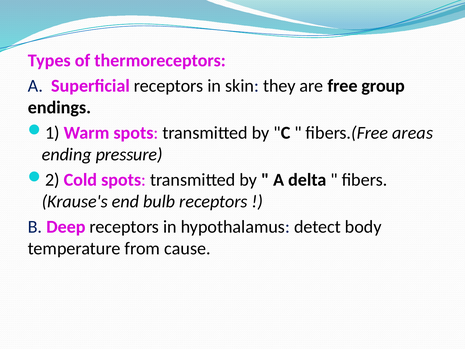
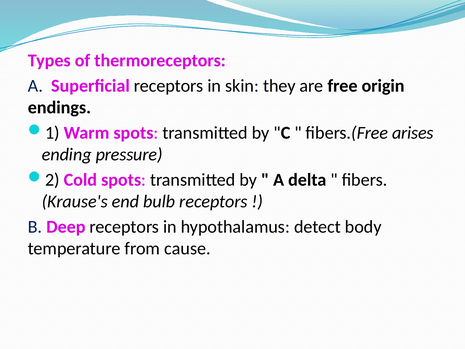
group: group -> origin
areas: areas -> arises
